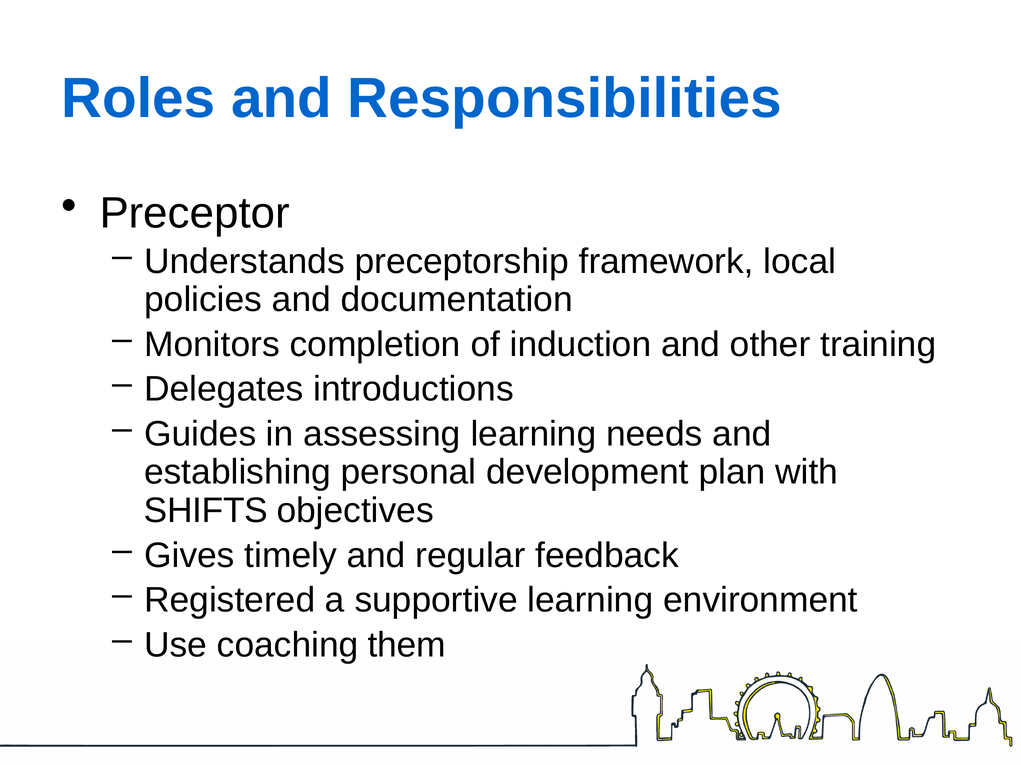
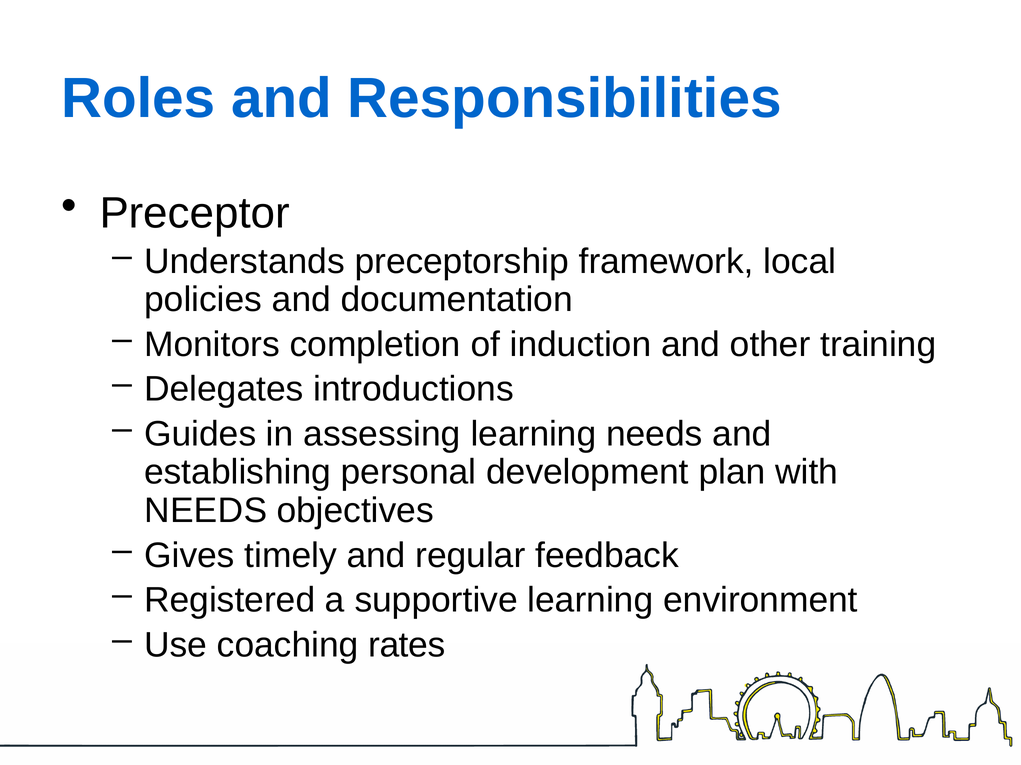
SHIFTS at (206, 511): SHIFTS -> NEEDS
them: them -> rates
